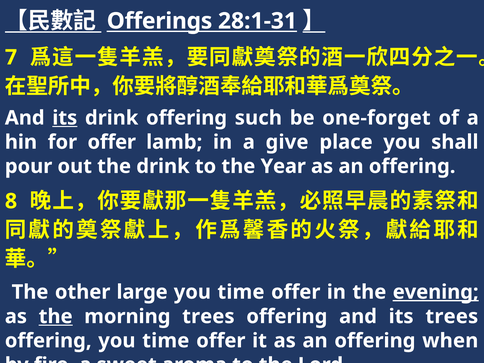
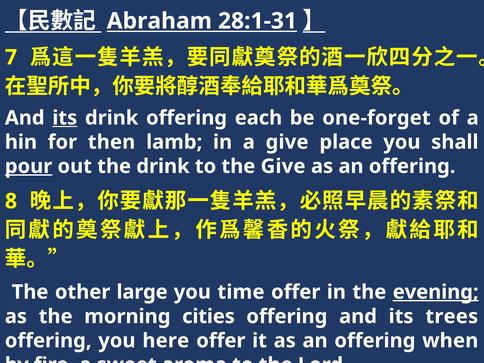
Offerings: Offerings -> Abraham
such: such -> each
for offer: offer -> then
pour underline: none -> present
the Year: Year -> Give
the at (56, 316) underline: present -> none
morning trees: trees -> cities
offering you time: time -> here
